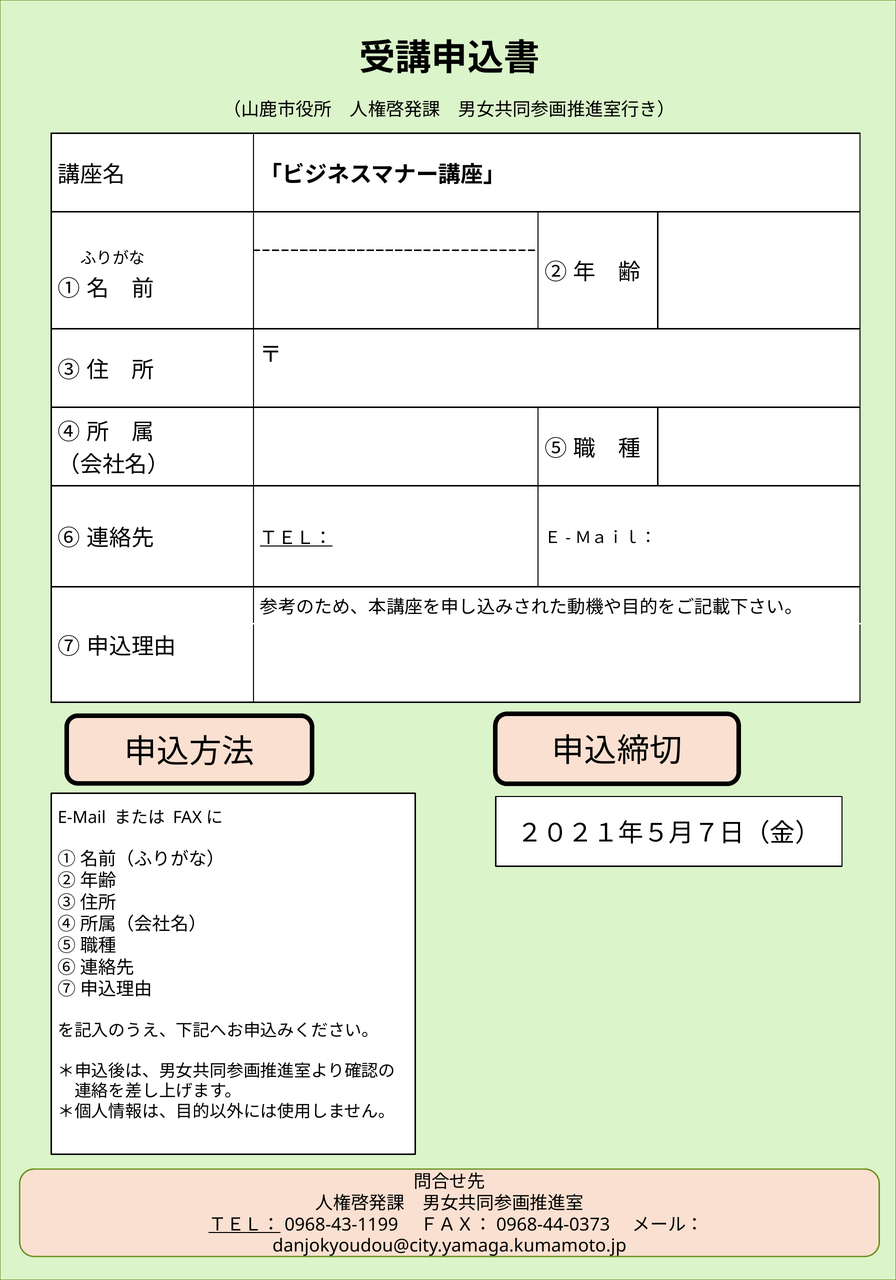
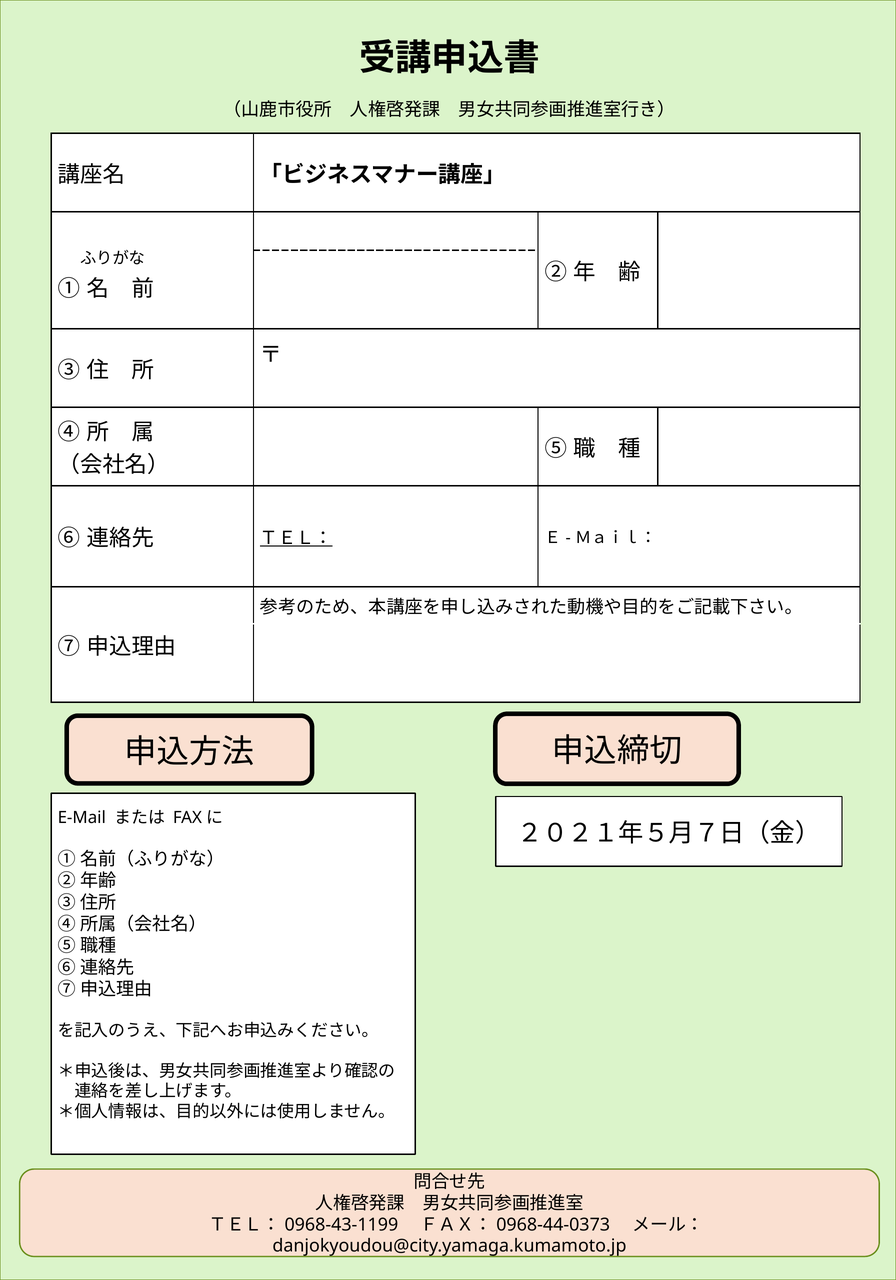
ＴＥＬ： at (244, 1225) underline: present -> none
